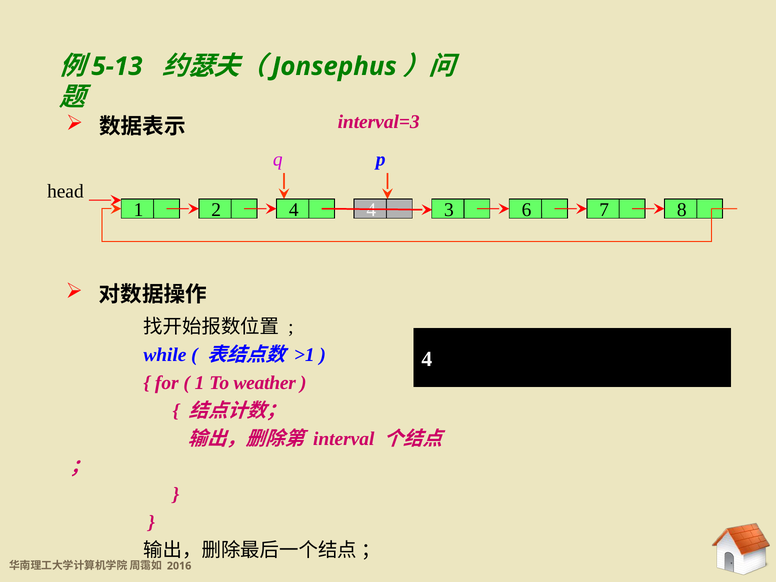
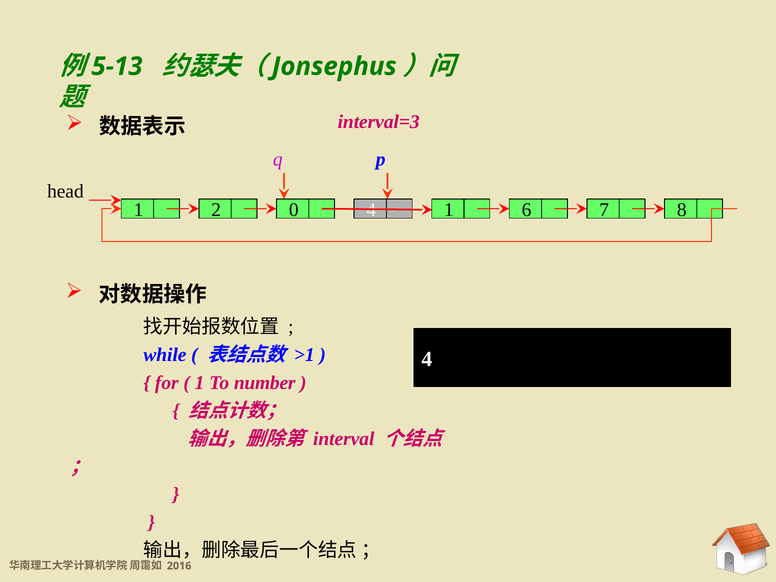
2 4: 4 -> 0
4 3: 3 -> 1
weather: weather -> number
